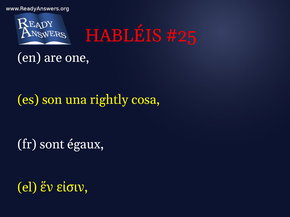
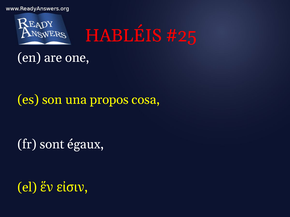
rightly: rightly -> propos
